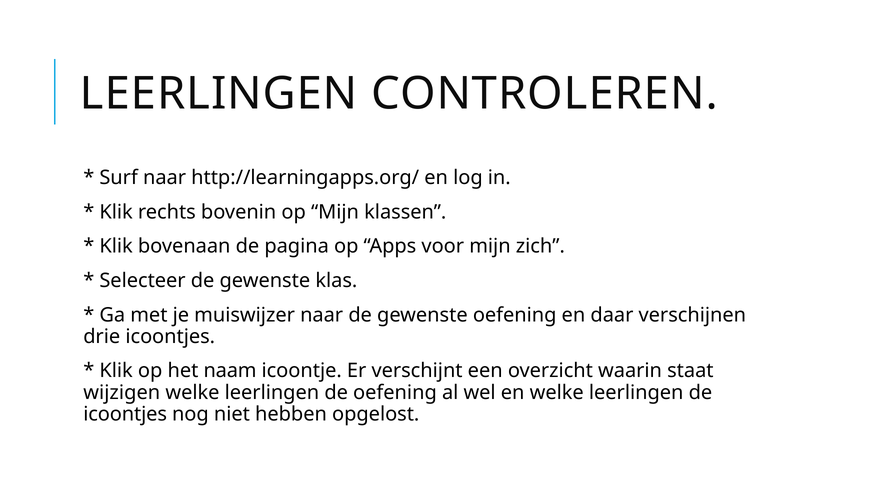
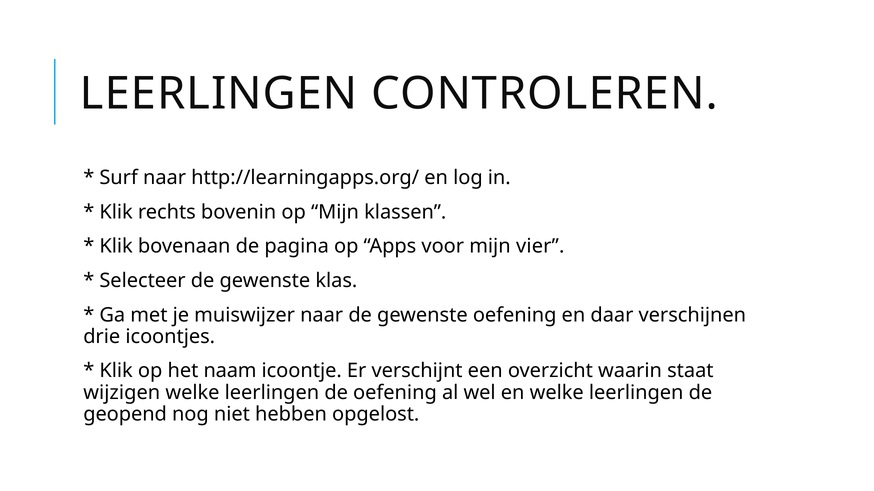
zich: zich -> vier
icoontjes at (125, 415): icoontjes -> geopend
